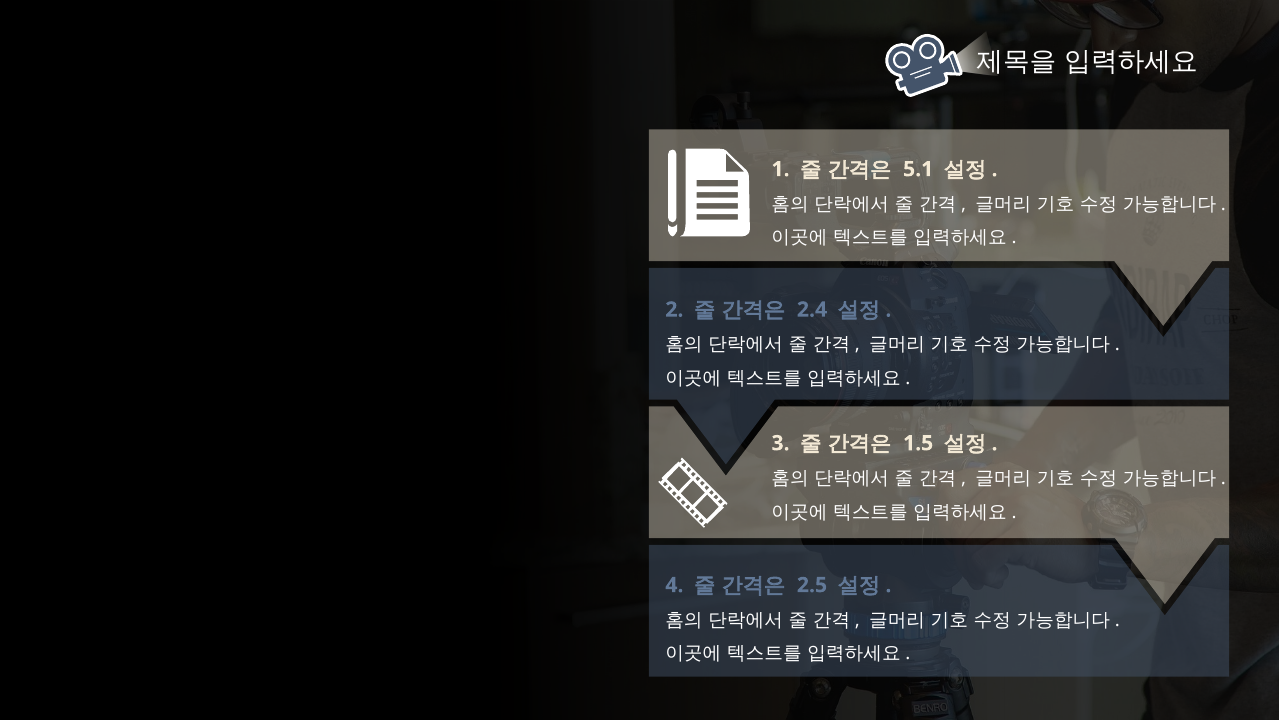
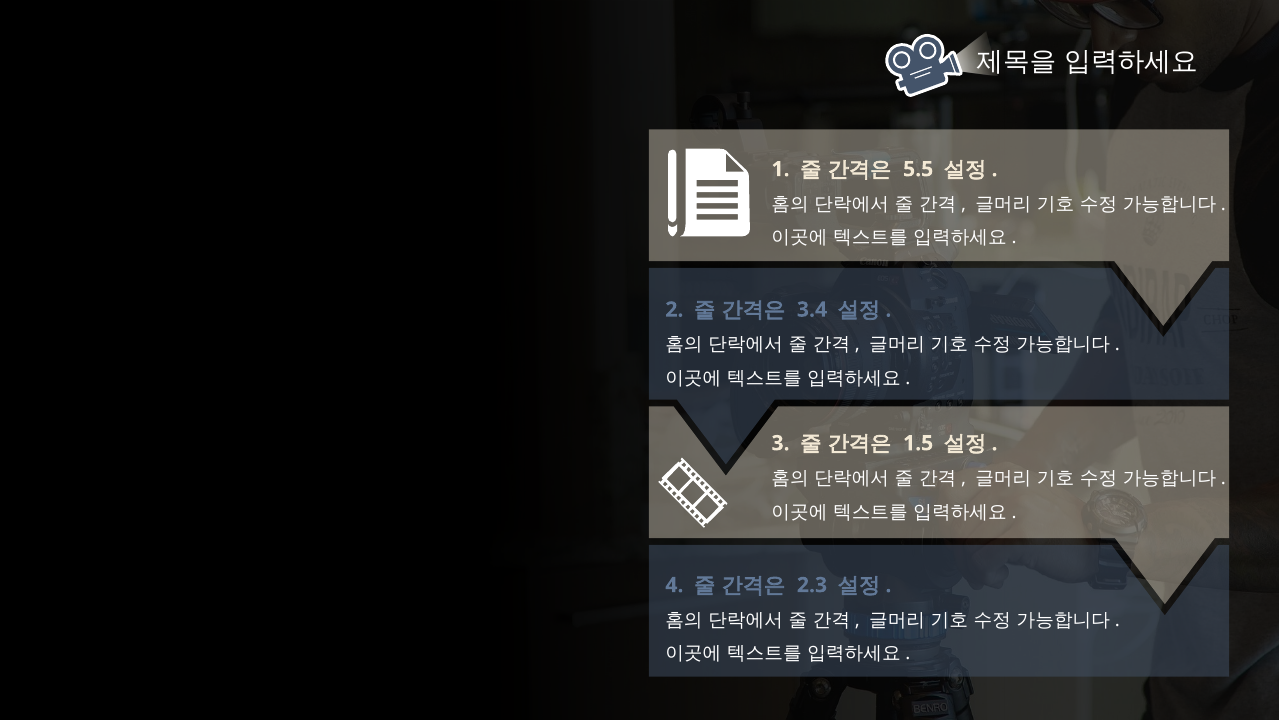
5.1: 5.1 -> 5.5
2.4: 2.4 -> 3.4
2.5: 2.5 -> 2.3
